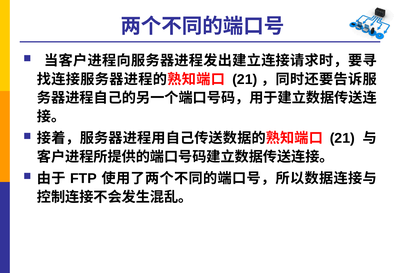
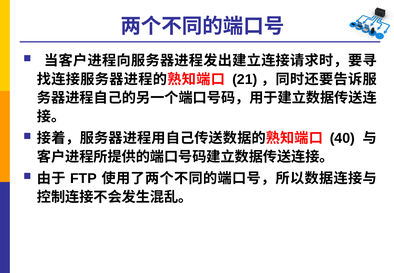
21 at (342, 138): 21 -> 40
